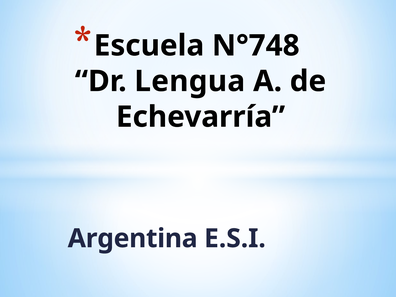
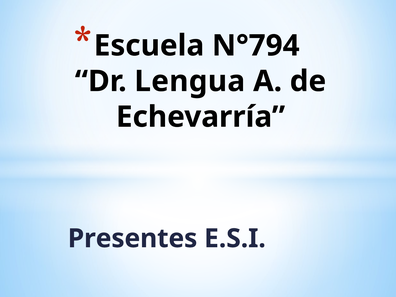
N°748: N°748 -> N°794
Argentina: Argentina -> Presentes
